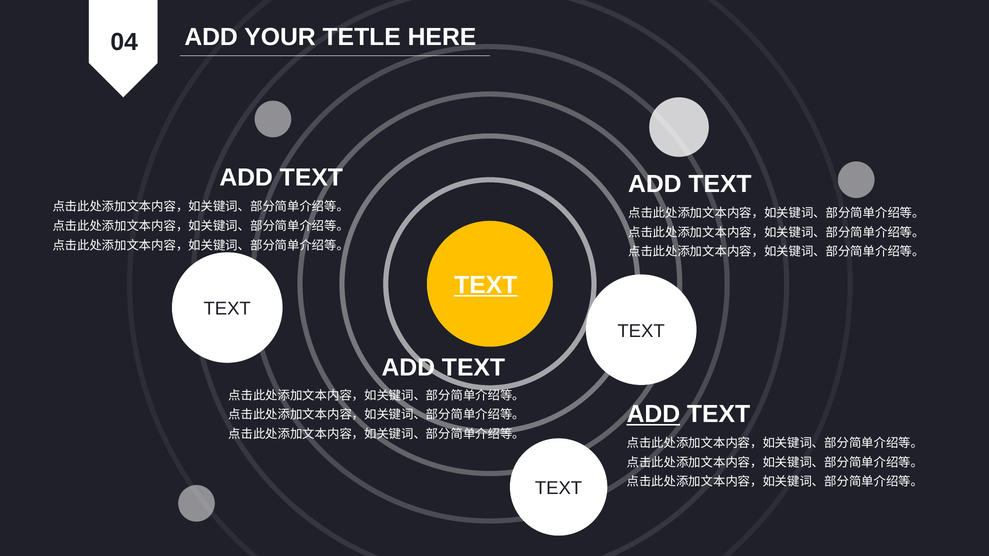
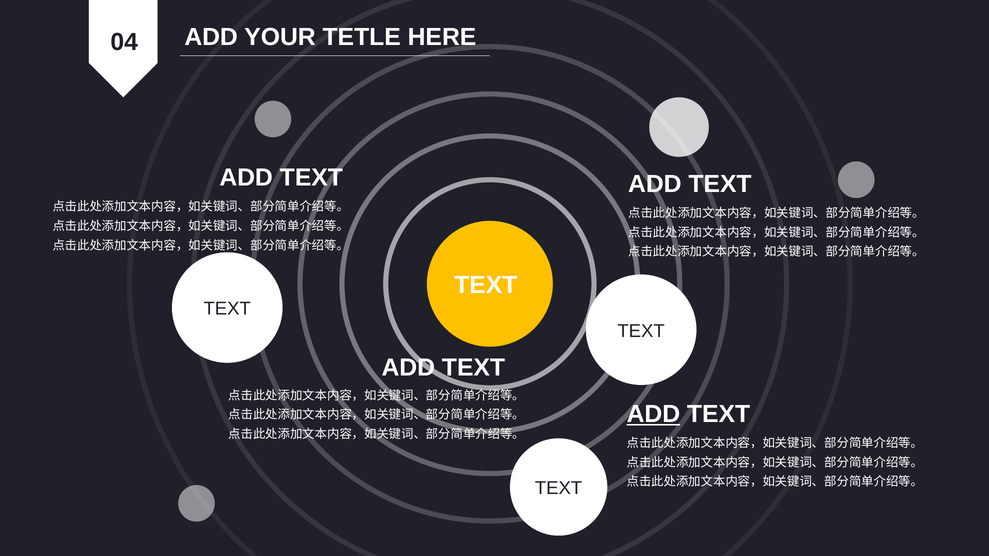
TEXT at (486, 285) underline: present -> none
